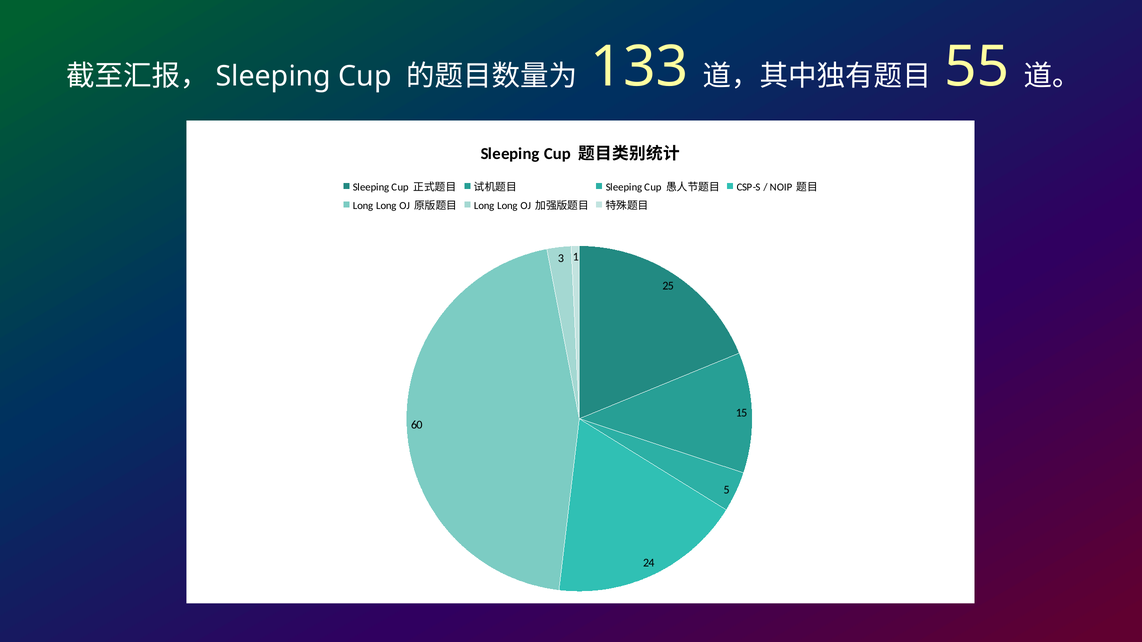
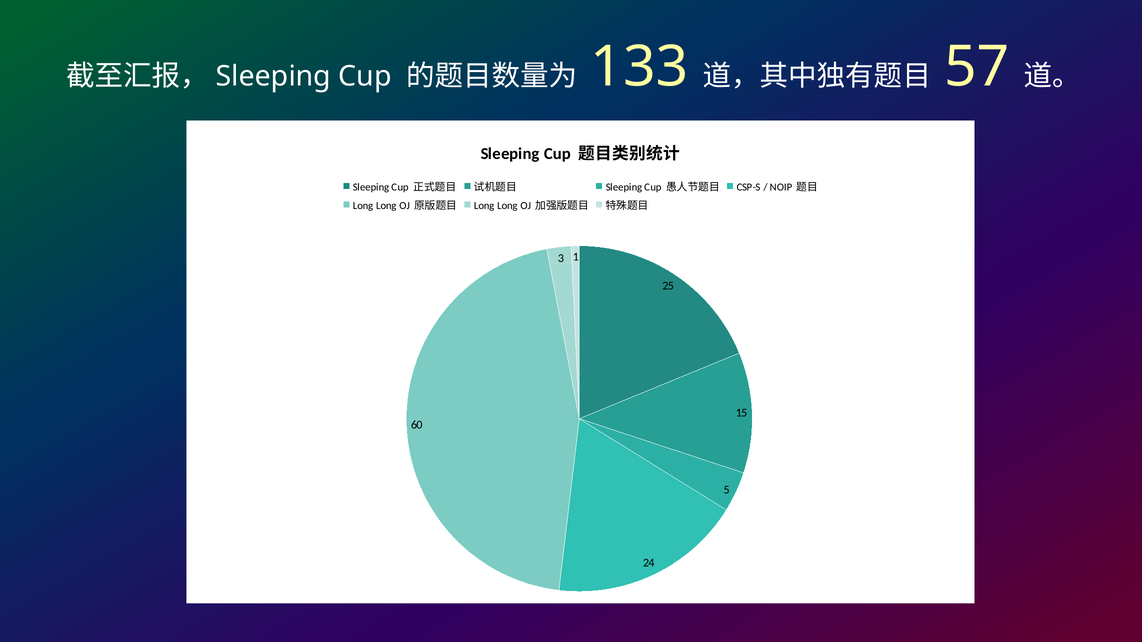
55: 55 -> 57
